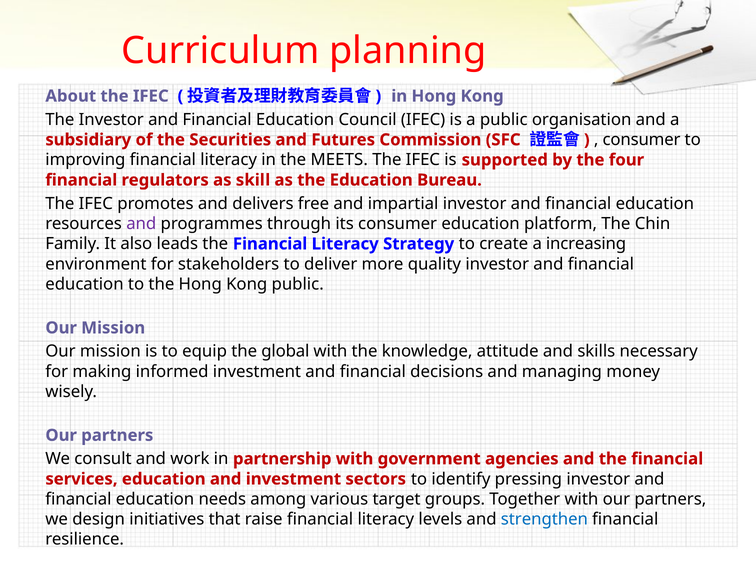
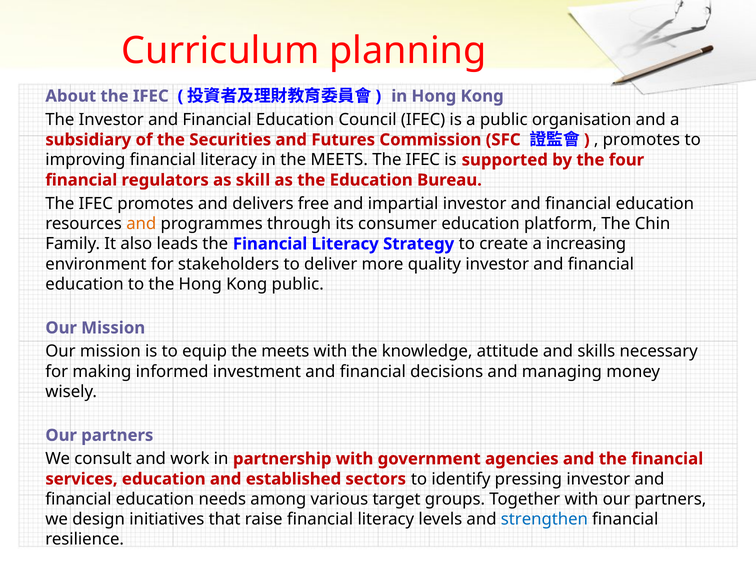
consumer at (642, 140): consumer -> promotes
and at (141, 224) colour: purple -> orange
equip the global: global -> meets
and investment: investment -> established
